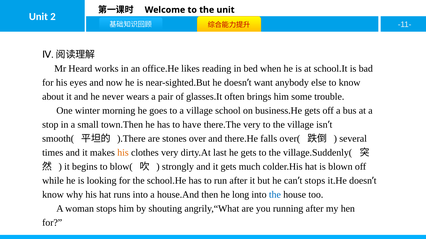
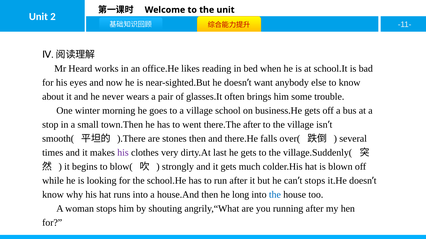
have: have -> went
there.The very: very -> after
stones over: over -> then
his at (123, 153) colour: orange -> purple
